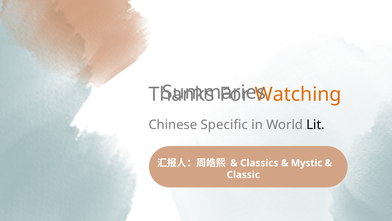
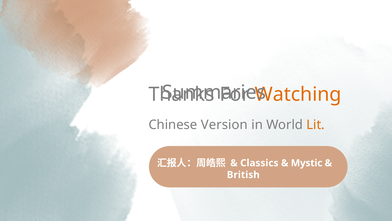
Specific: Specific -> Version
Lit colour: black -> orange
Classic: Classic -> British
